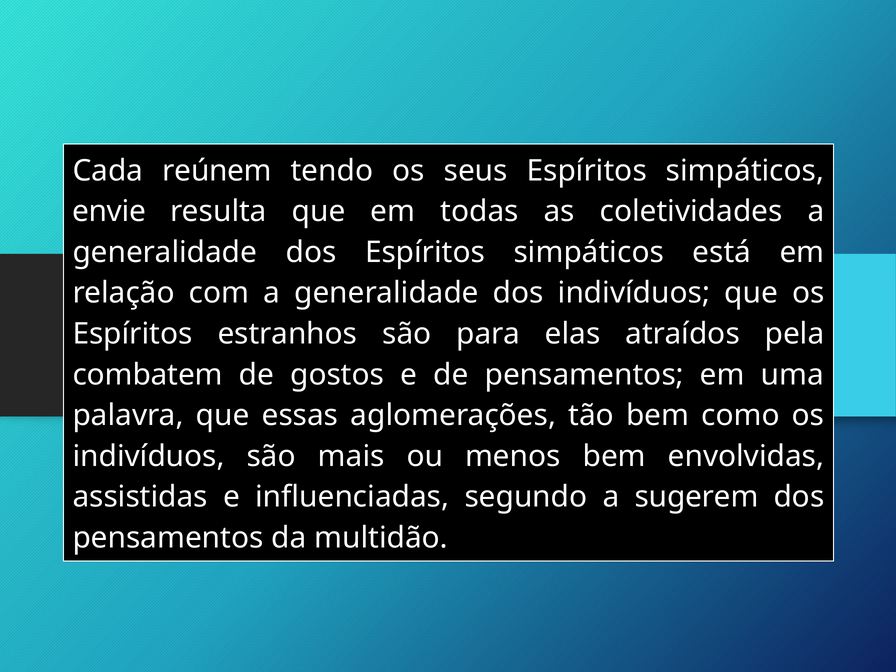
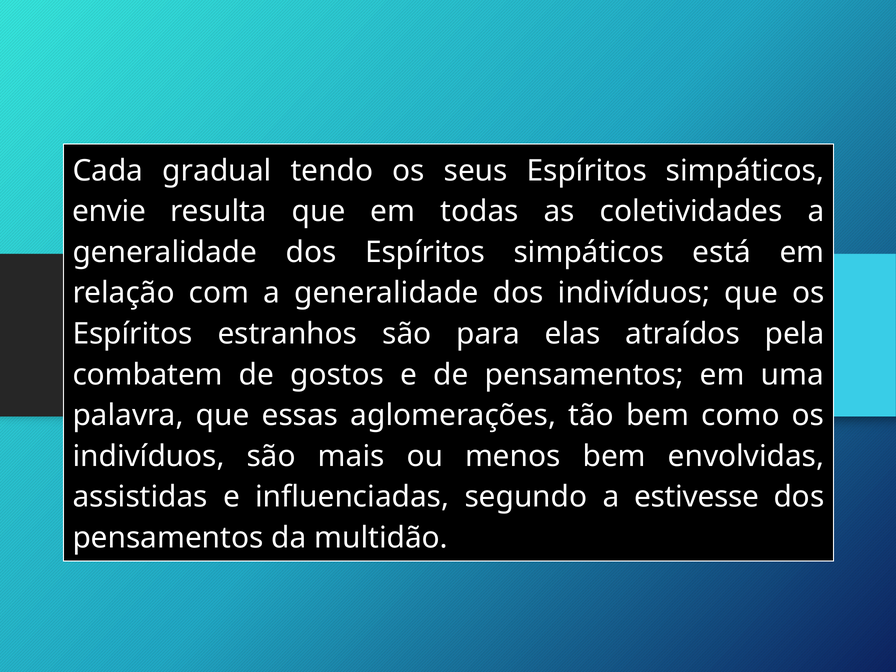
reúnem: reúnem -> gradual
sugerem: sugerem -> estivesse
